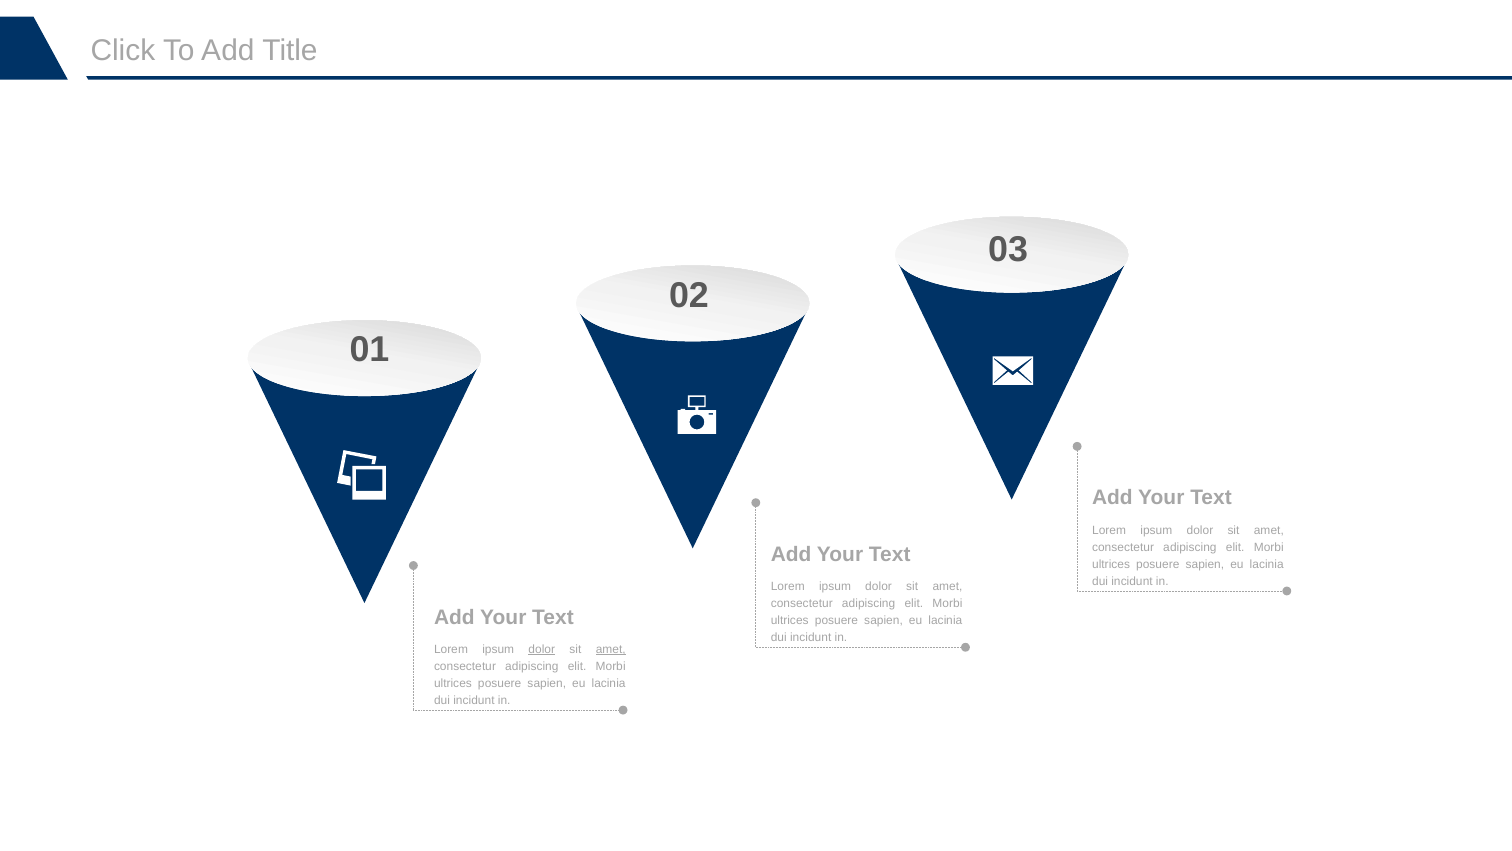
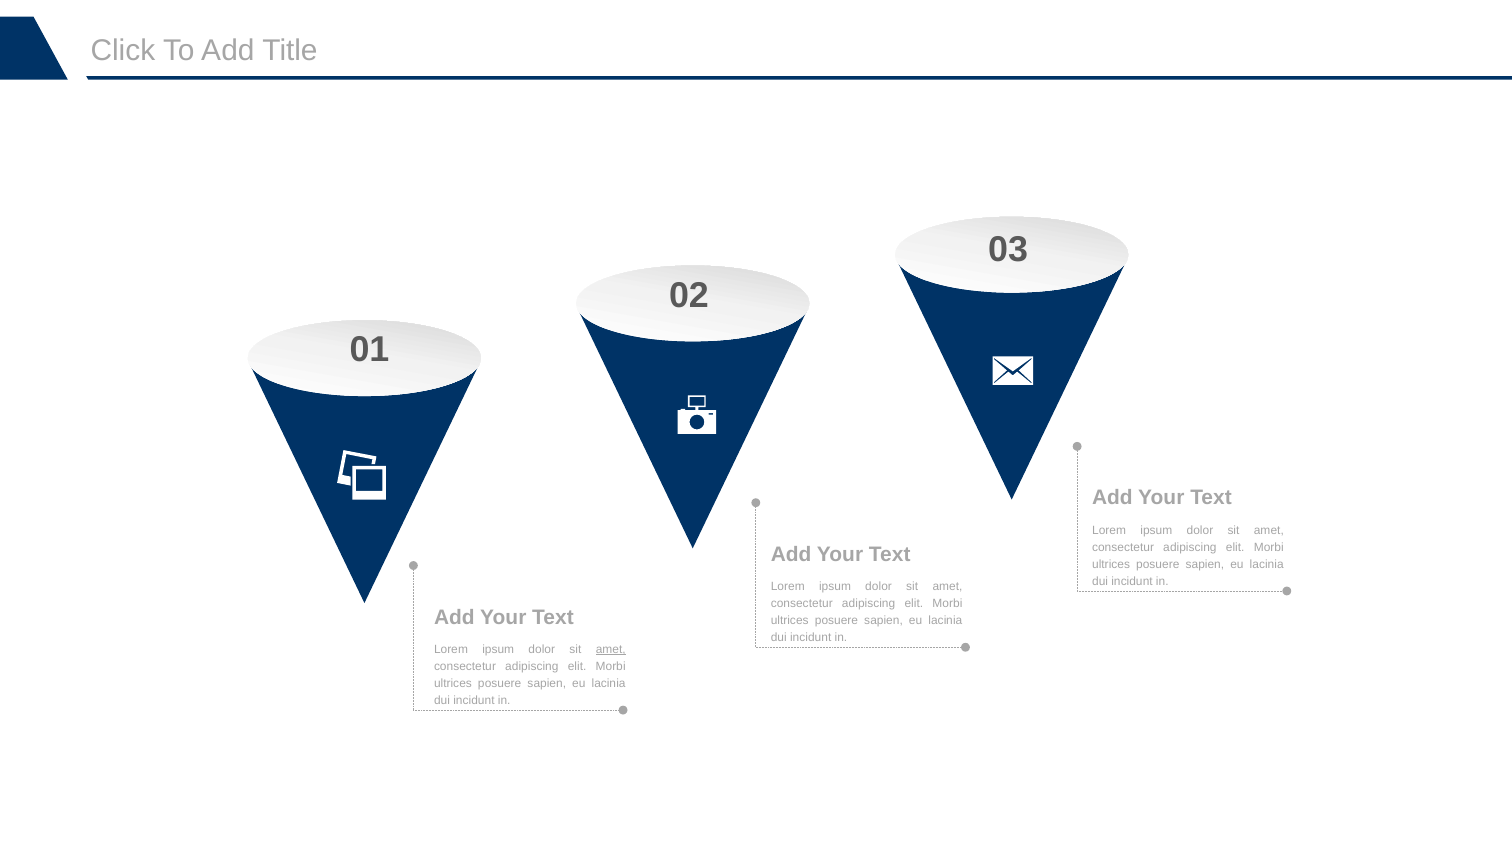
dolor at (542, 649) underline: present -> none
